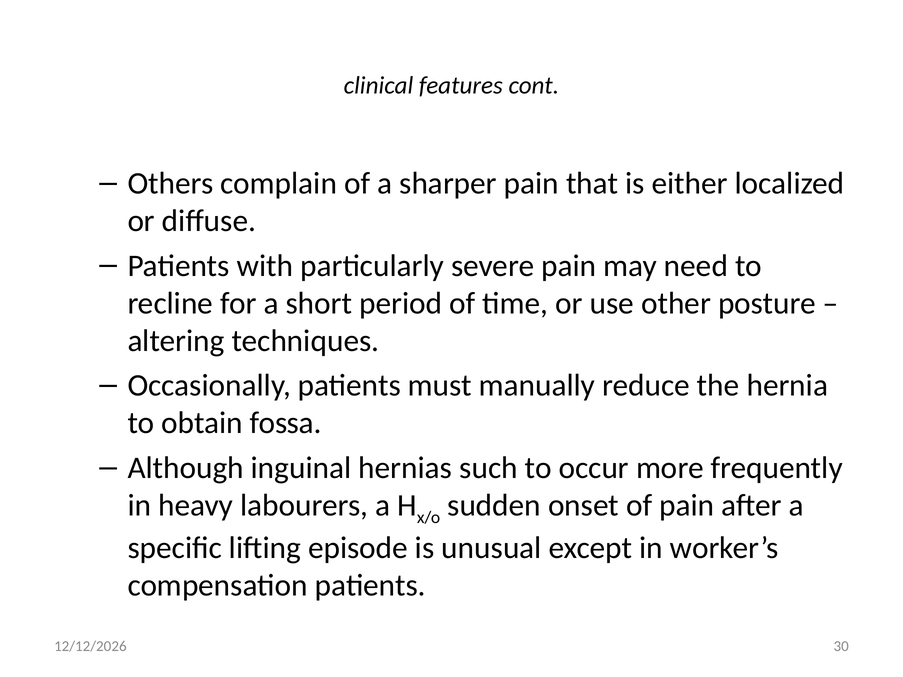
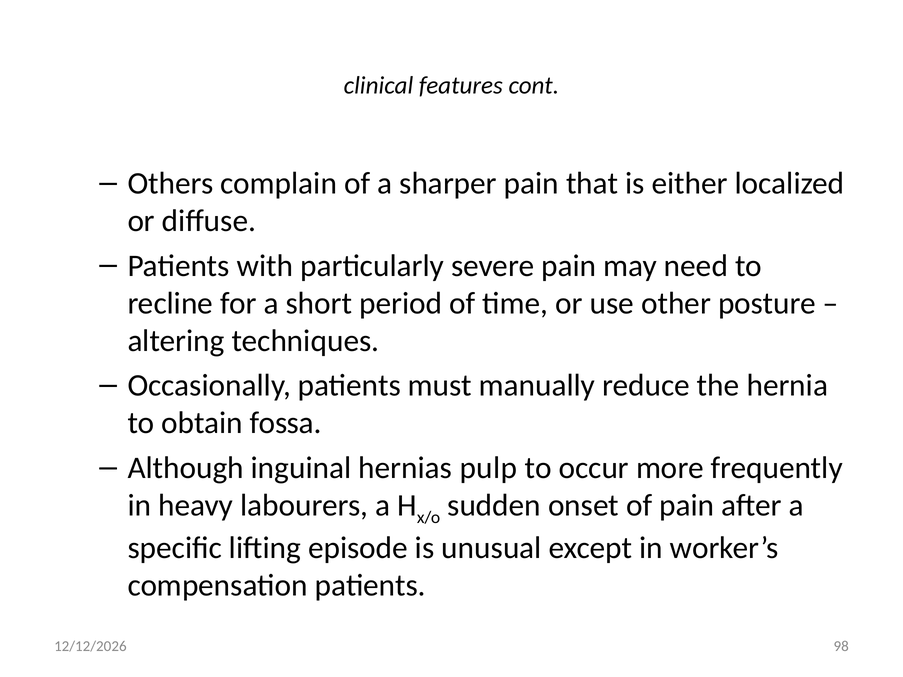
such: such -> pulp
30: 30 -> 98
